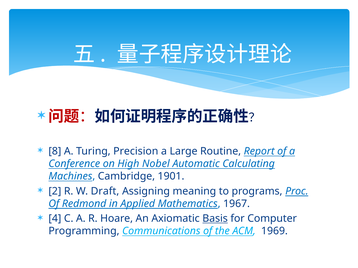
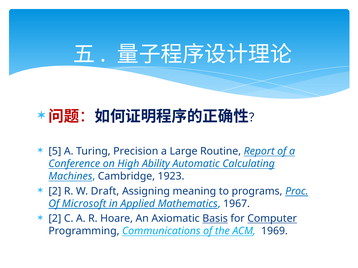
8: 8 -> 5
Nobel: Nobel -> Ability
1901: 1901 -> 1923
Redmond: Redmond -> Microsoft
4 at (55, 219): 4 -> 2
Computer underline: none -> present
